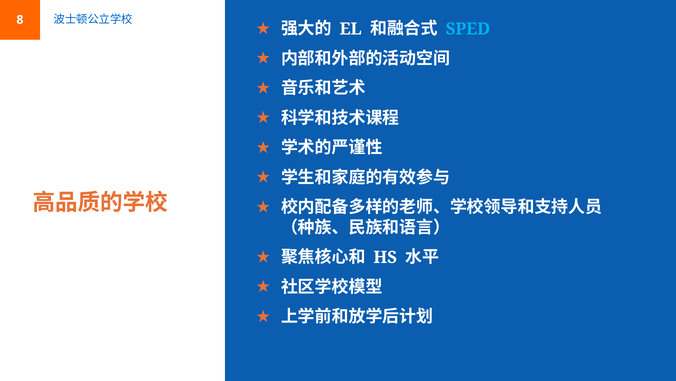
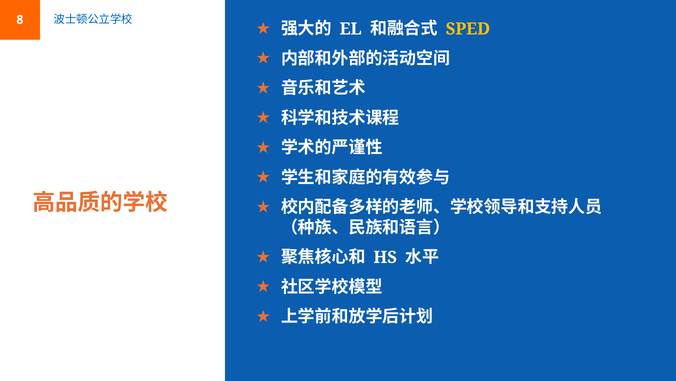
SPED colour: light blue -> yellow
